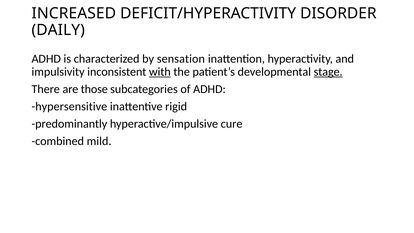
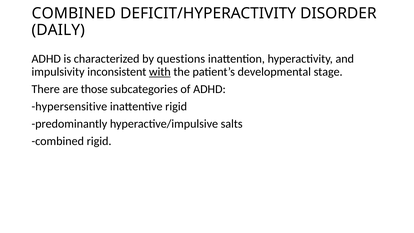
INCREASED at (74, 13): INCREASED -> COMBINED
sensation: sensation -> questions
stage underline: present -> none
cure: cure -> salts
combined mild: mild -> rigid
